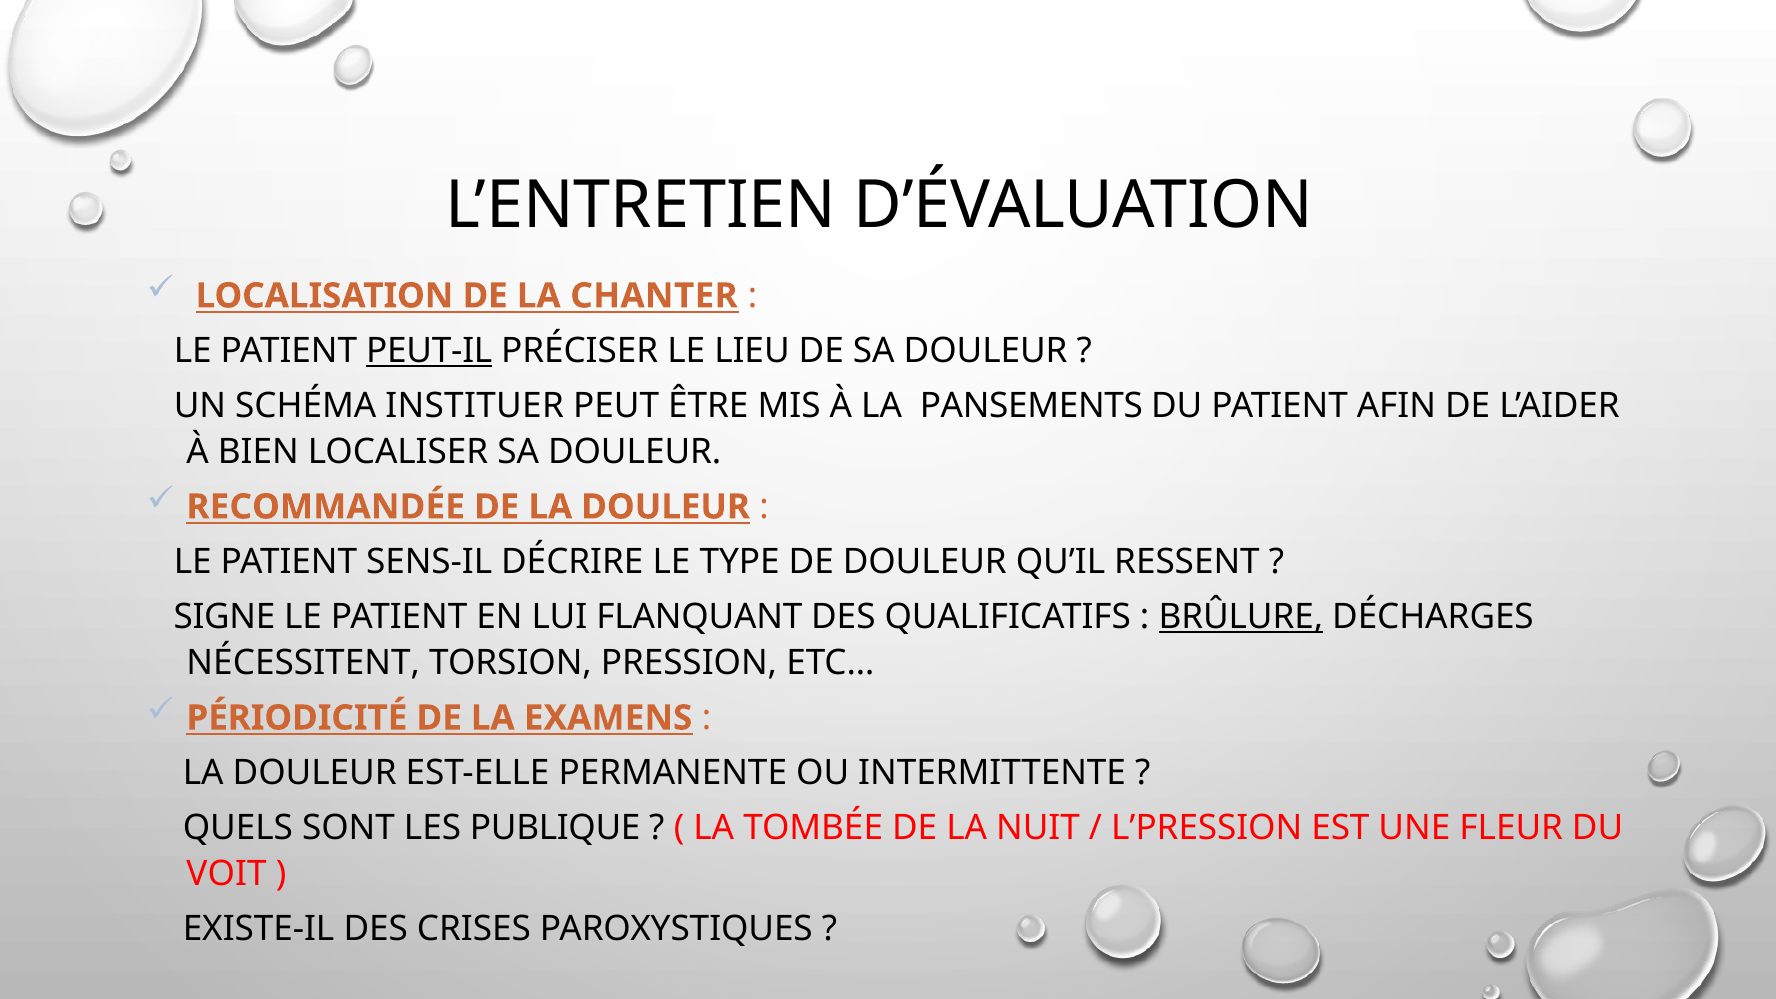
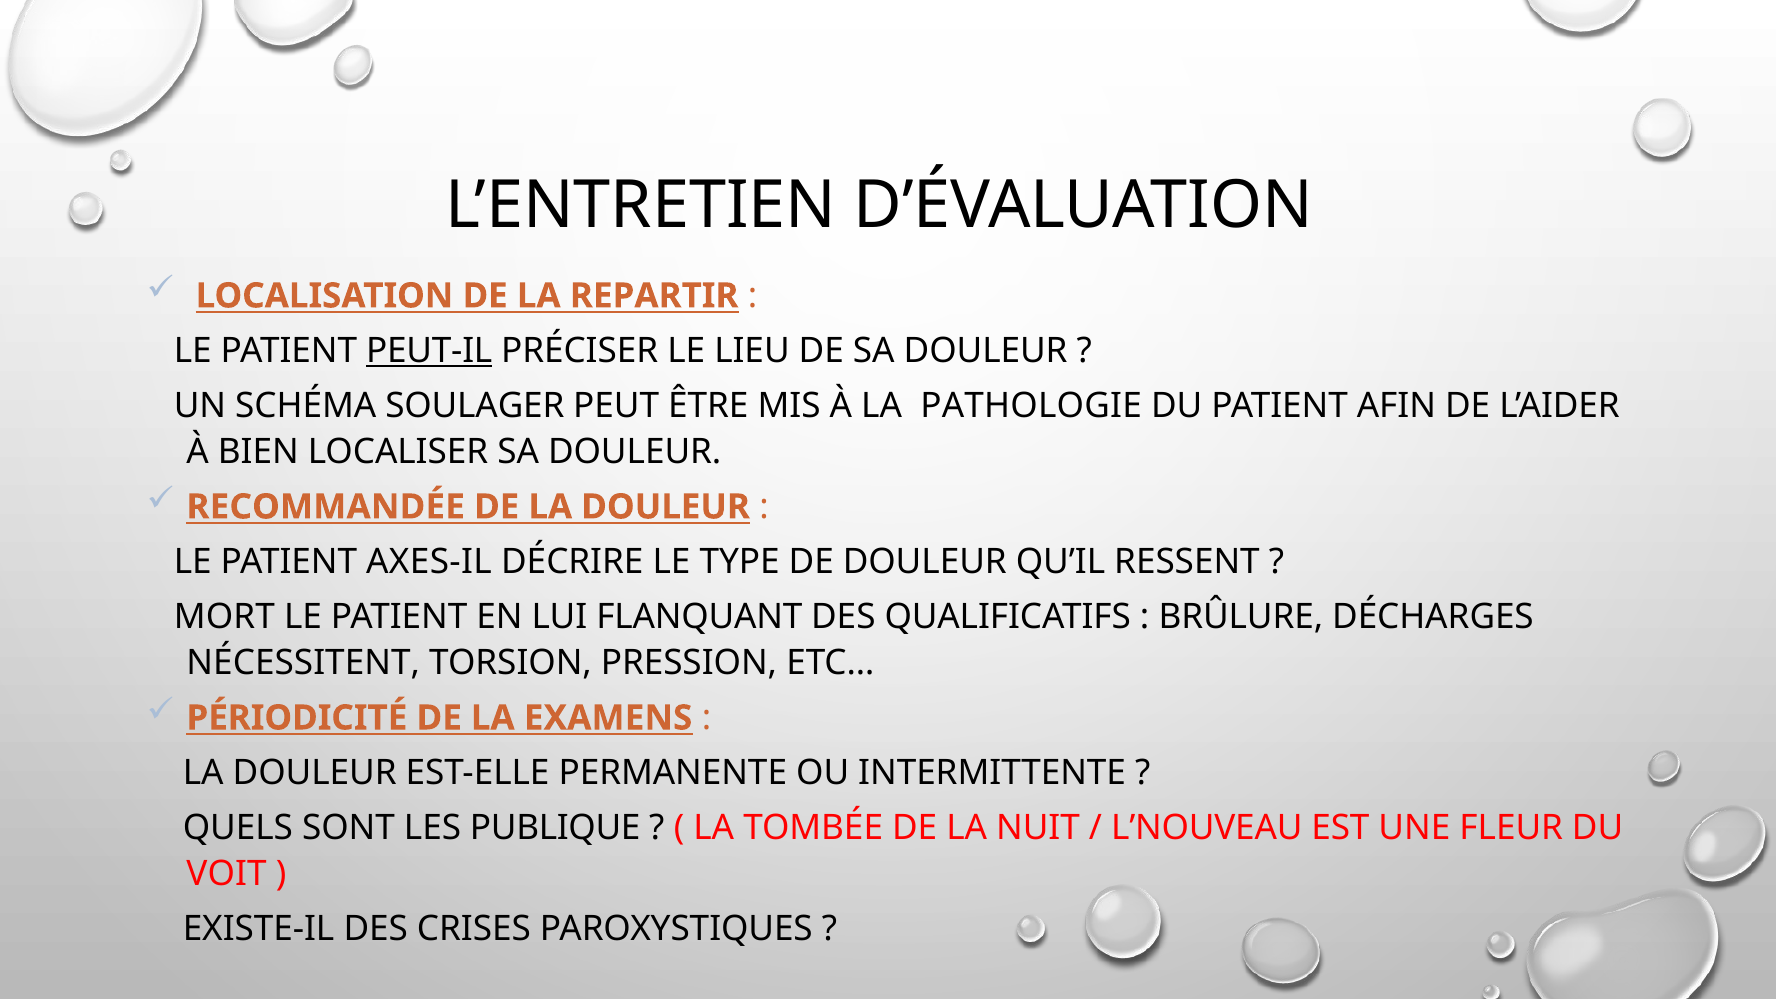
CHANTER: CHANTER -> REPARTIR
INSTITUER: INSTITUER -> SOULAGER
PANSEMENTS: PANSEMENTS -> PATHOLOGIE
SENS-IL: SENS-IL -> AXES-IL
SIGNE: SIGNE -> MORT
BRÛLURE underline: present -> none
L’PRESSION: L’PRESSION -> L’NOUVEAU
